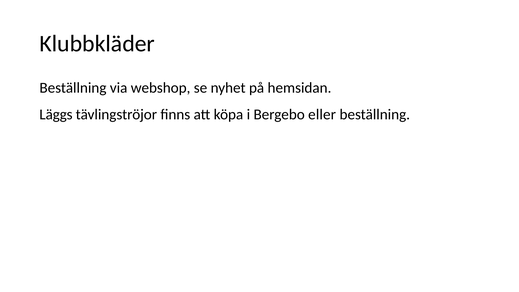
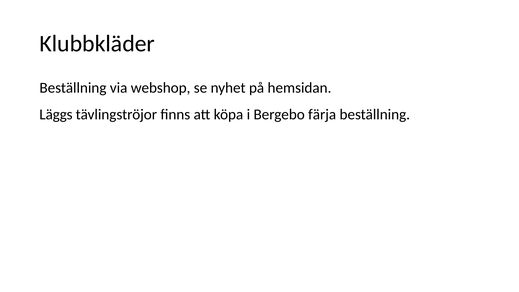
eller: eller -> färja
